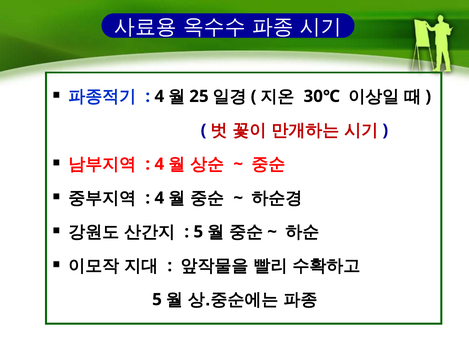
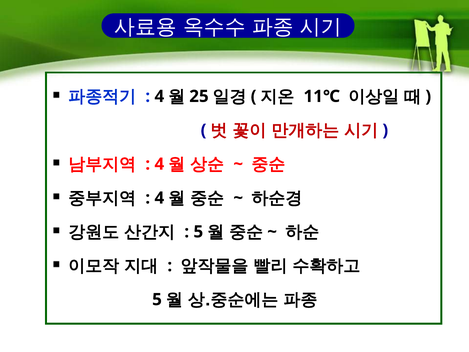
30℃: 30℃ -> 11℃
